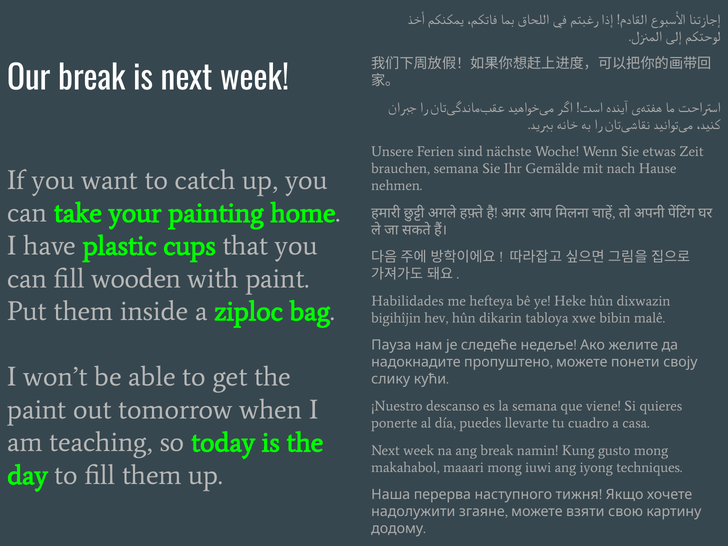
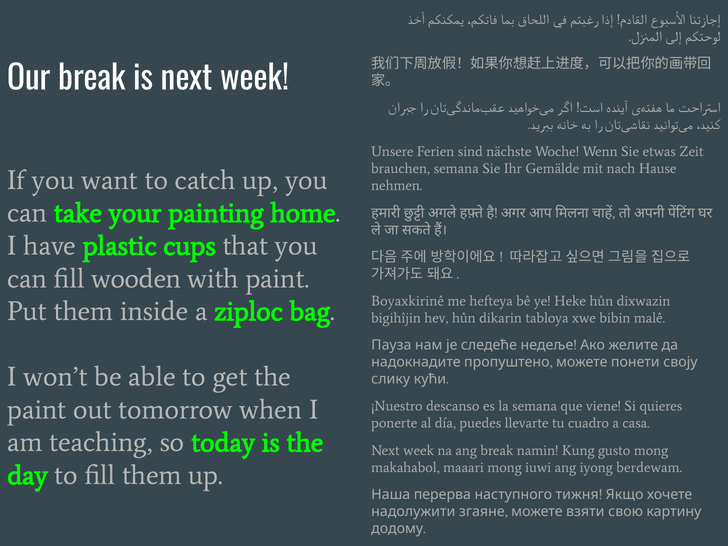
Habilidades: Habilidades -> Boyaxkirinê
techniques: techniques -> berdewam
